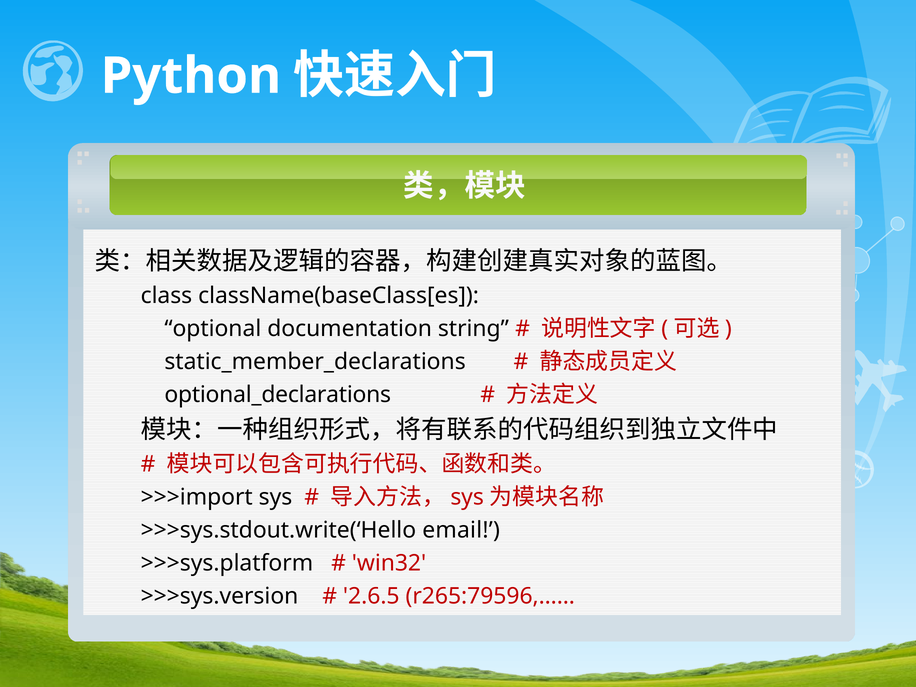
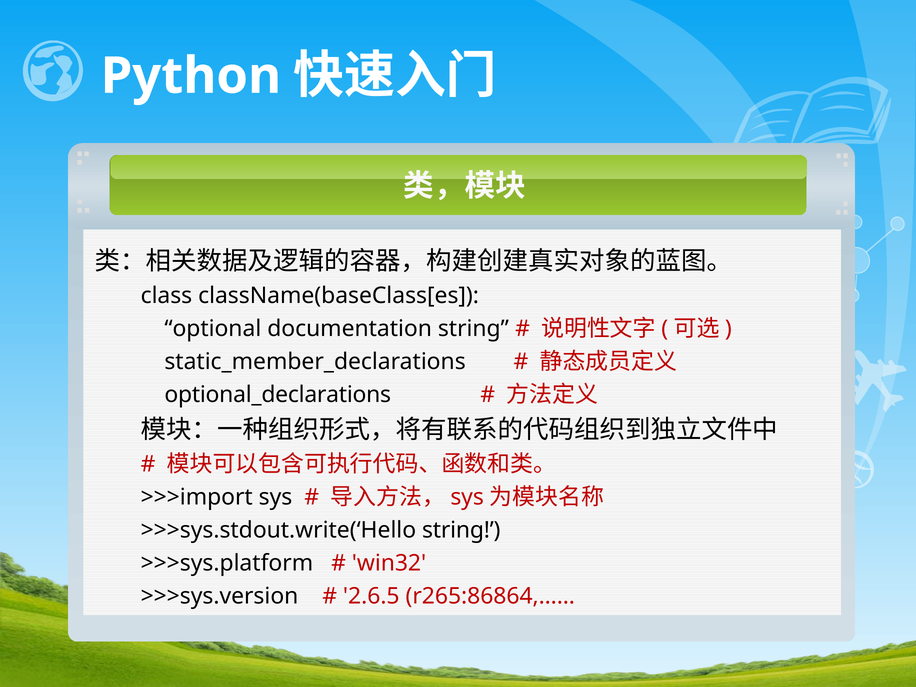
>>>sys.stdout.write(‘Hello email: email -> string
r265:79596,……: r265:79596,…… -> r265:86864,……
